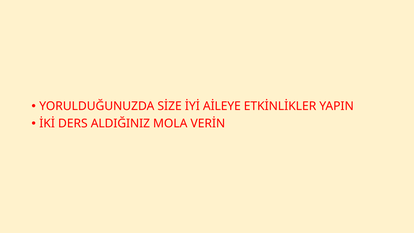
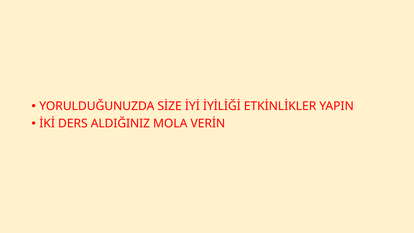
AİLEYE: AİLEYE -> İYİLİĞİ
